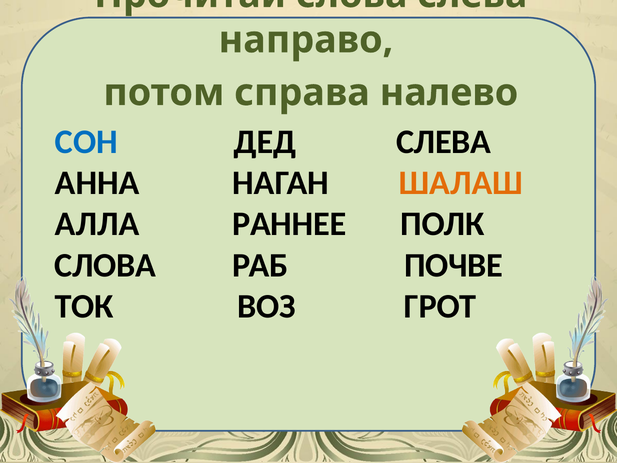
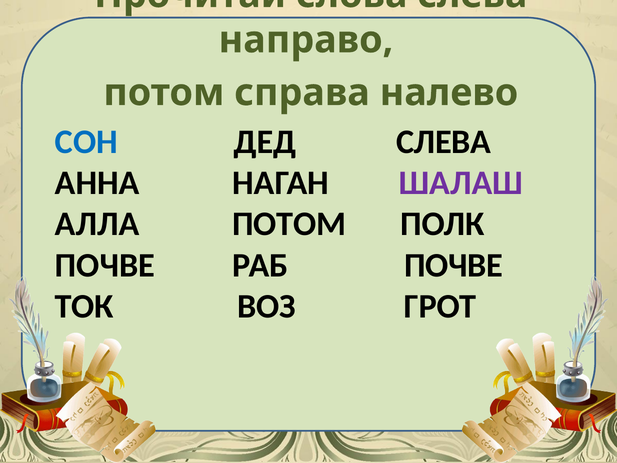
ШАЛАШ colour: orange -> purple
АЛЛА РАННЕЕ: РАННЕЕ -> ПОТОМ
СЛОВА at (105, 265): СЛОВА -> ПОЧВЕ
